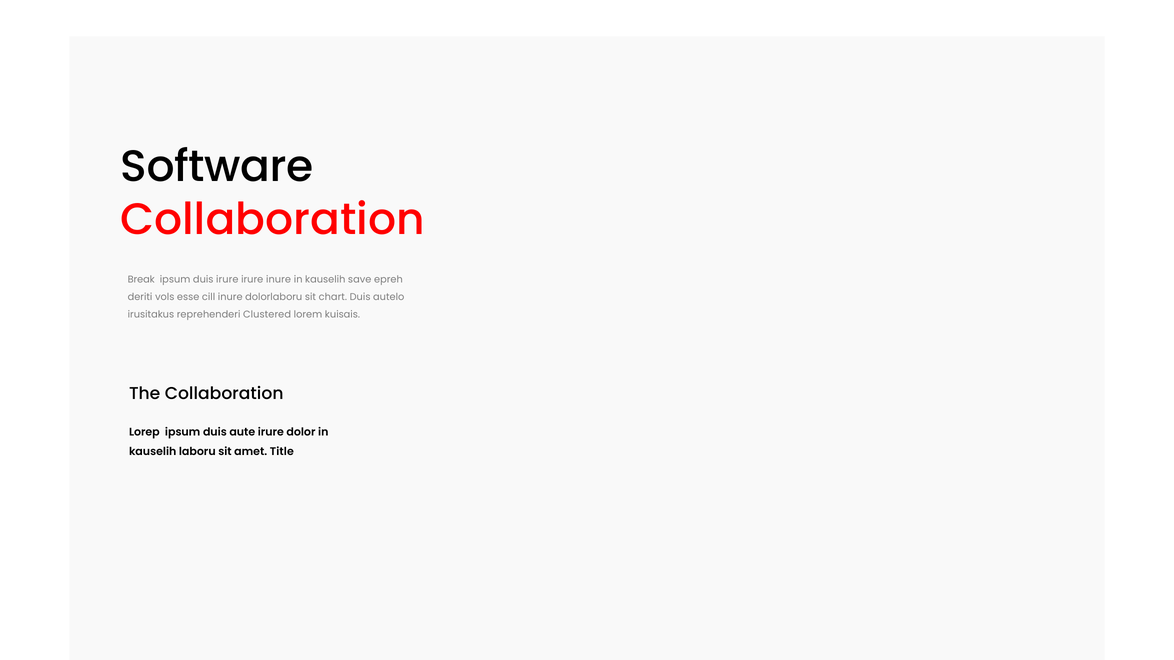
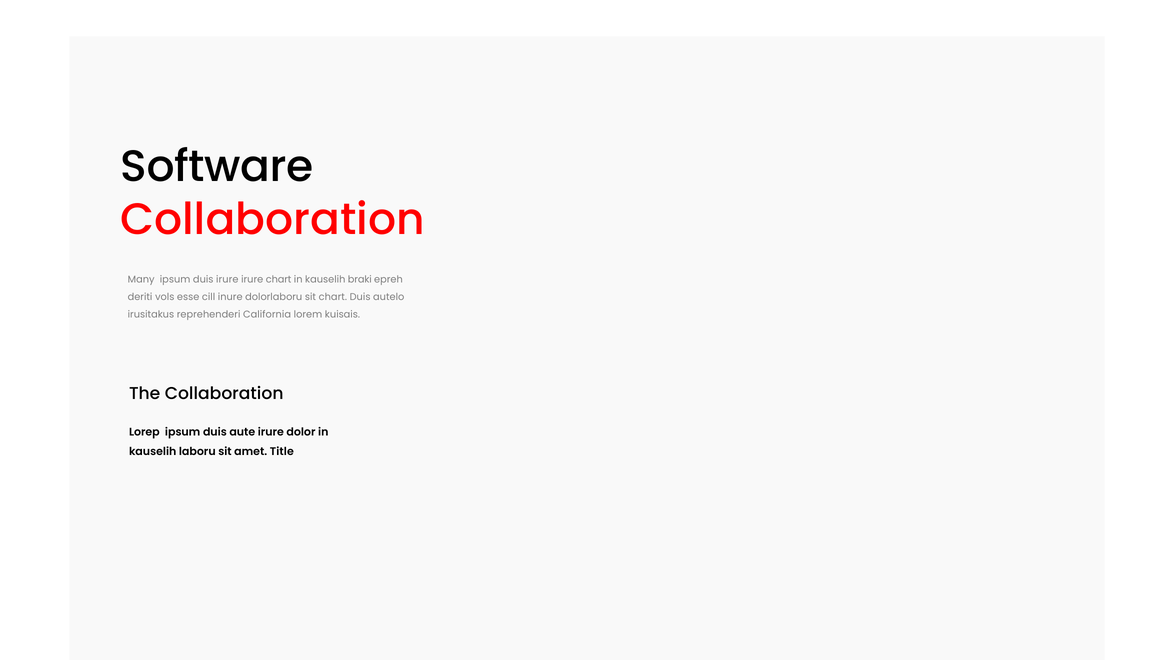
Break: Break -> Many
irure inure: inure -> chart
save: save -> braki
Clustered: Clustered -> California
